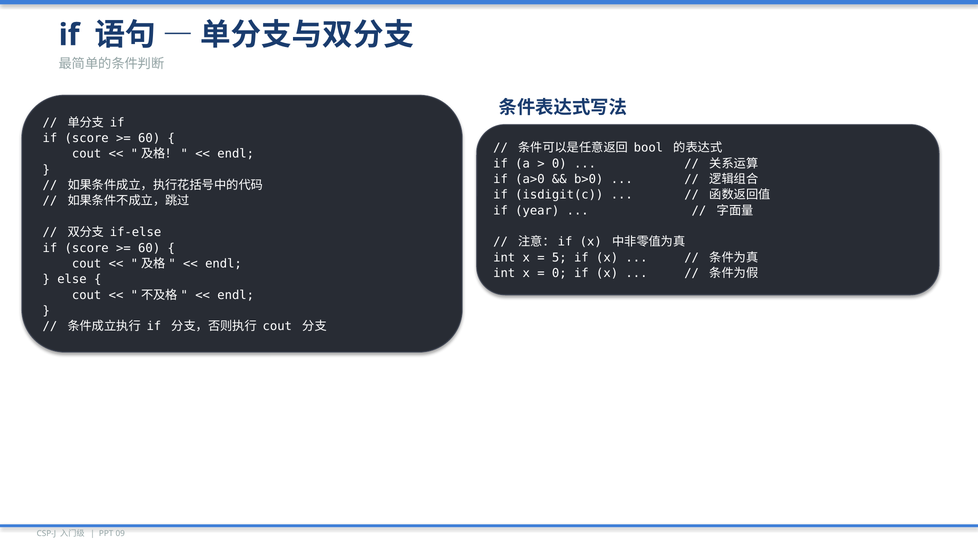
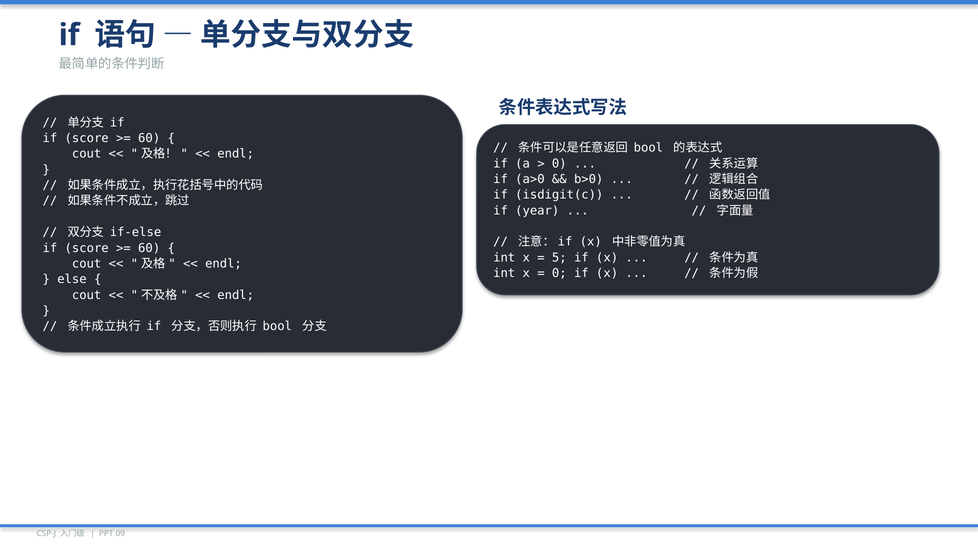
cout at (277, 326): cout -> bool
